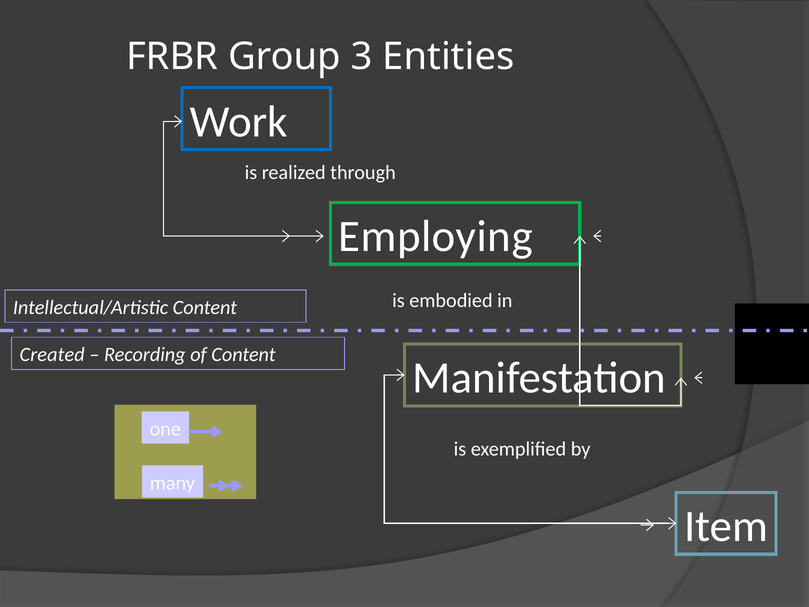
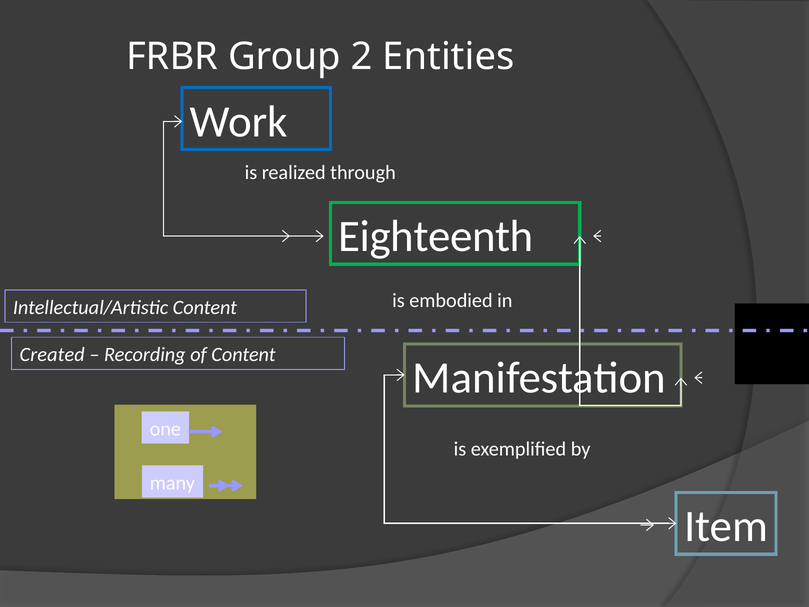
3: 3 -> 2
Employing: Employing -> Eighteenth
